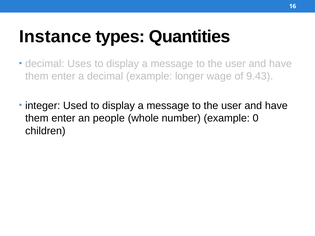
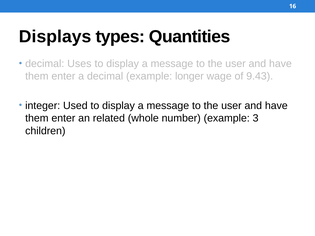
Instance: Instance -> Displays
people: people -> related
0: 0 -> 3
